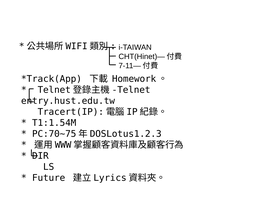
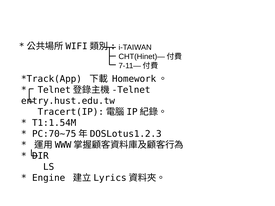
Future: Future -> Engine
